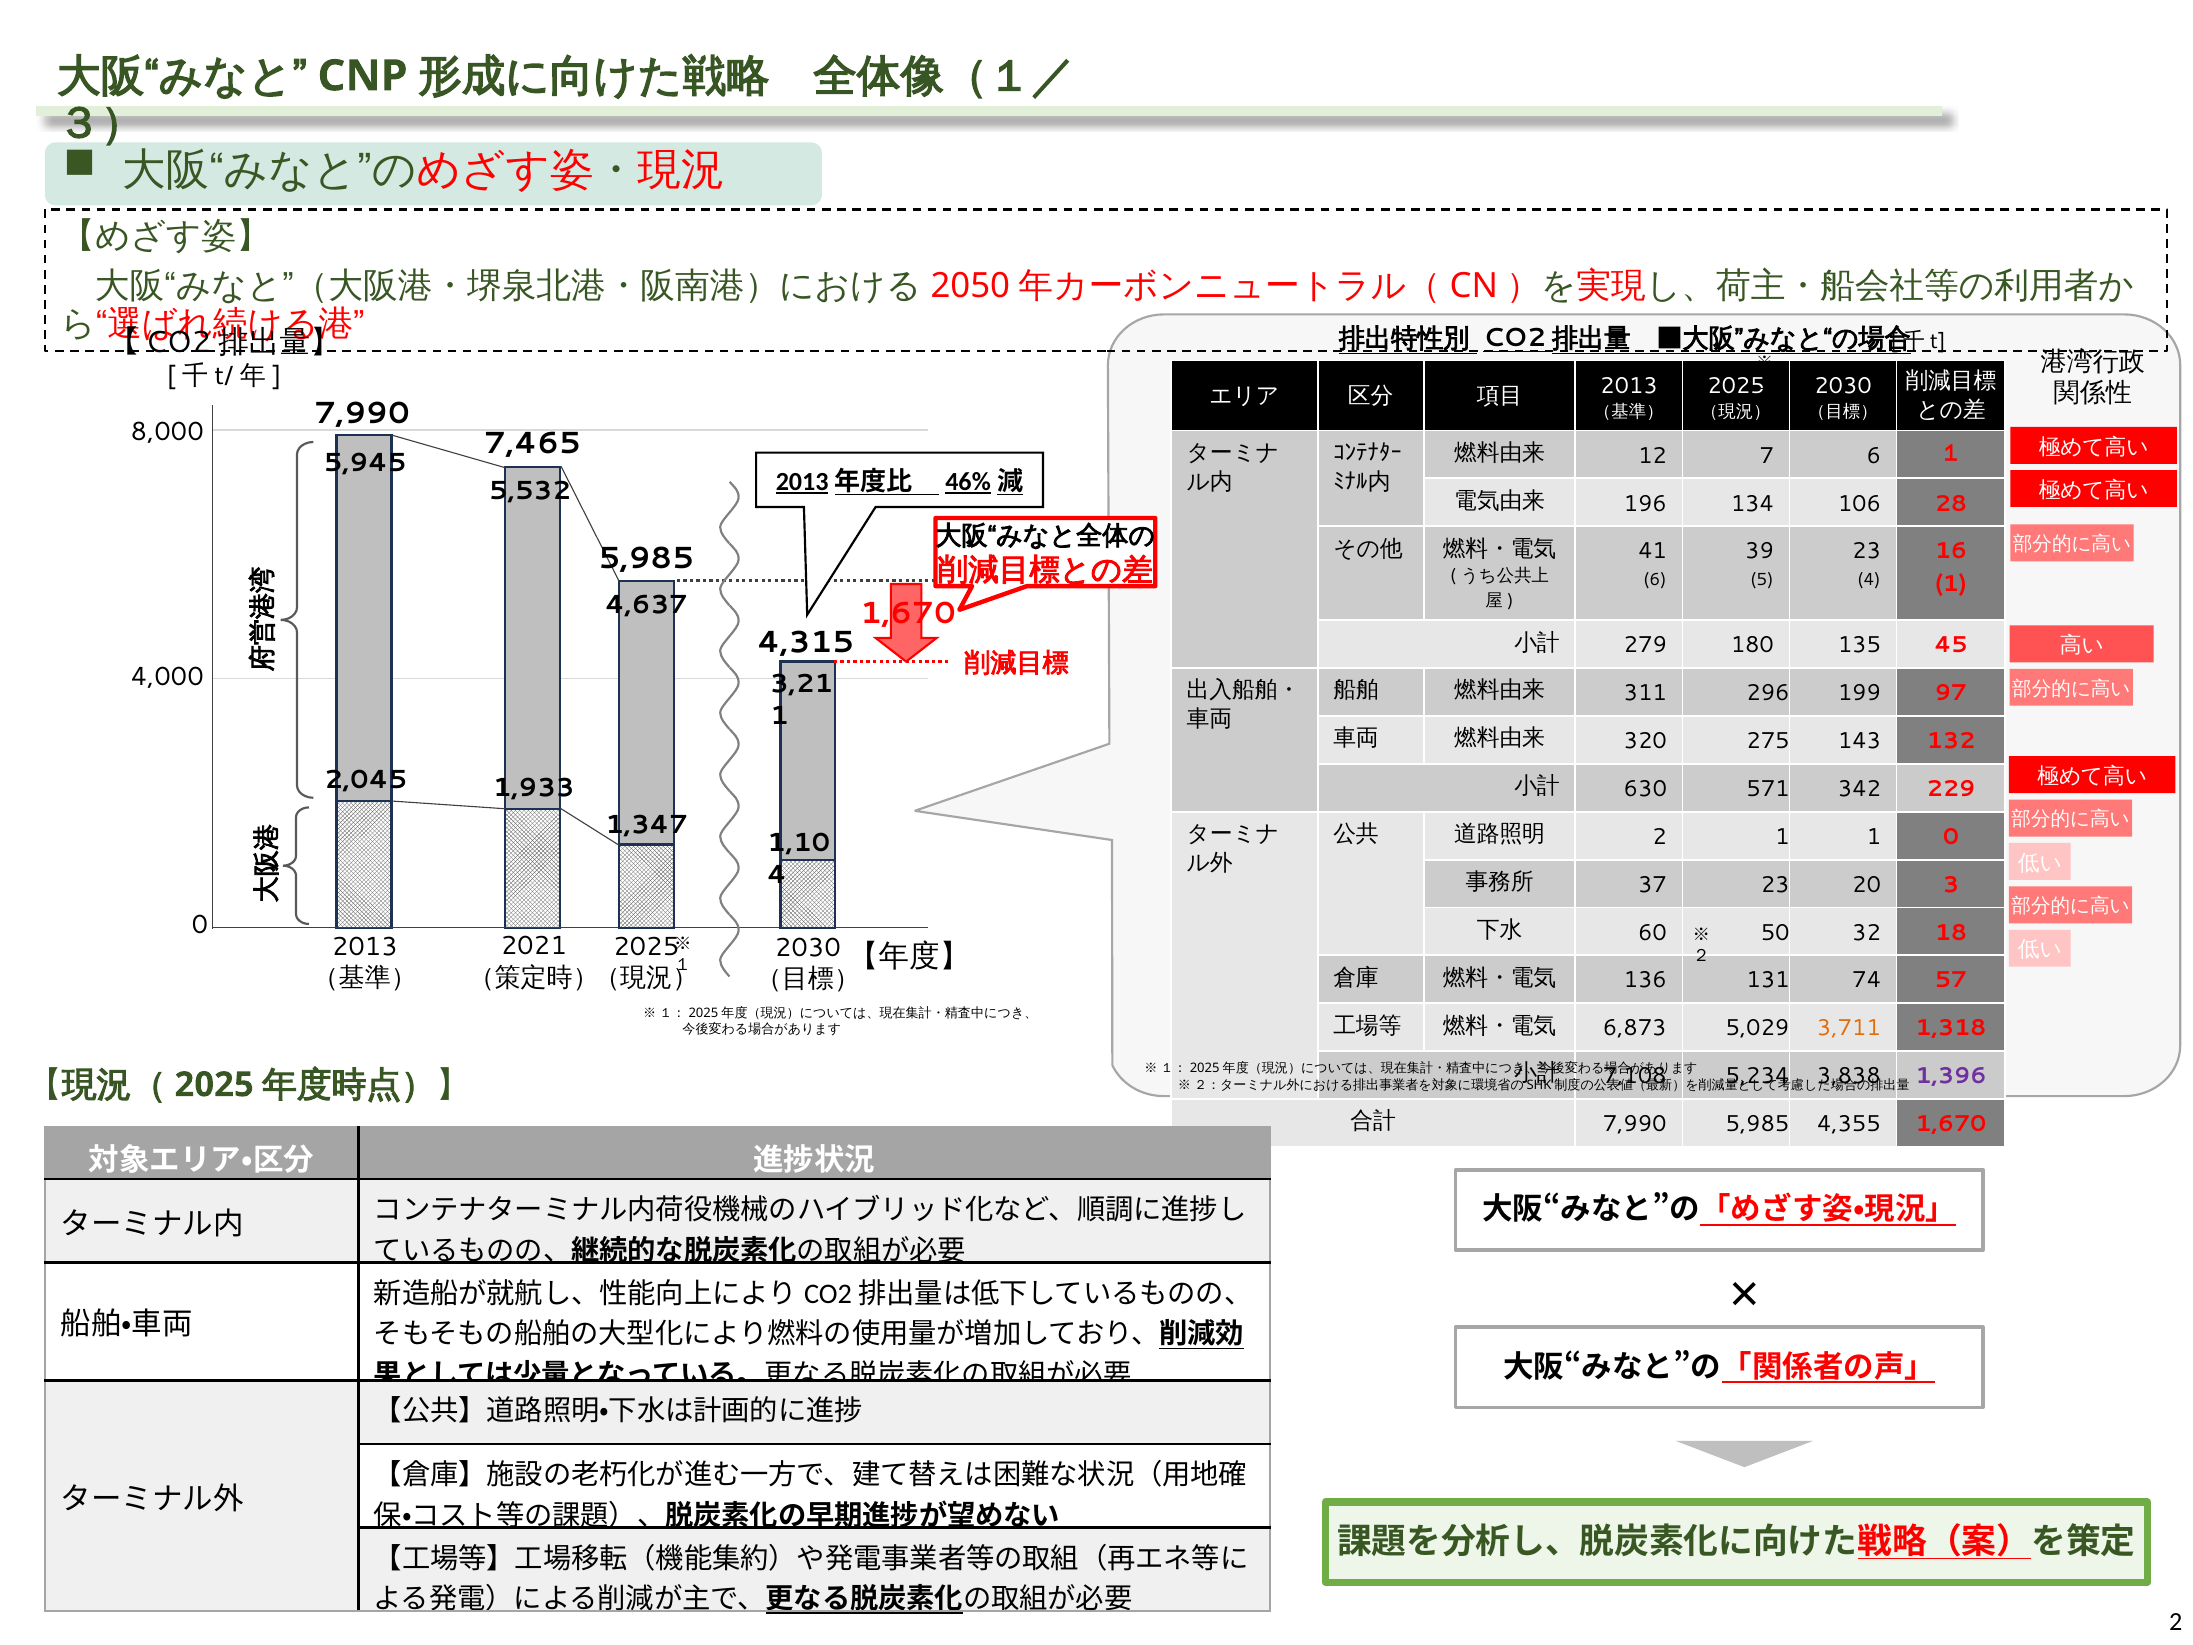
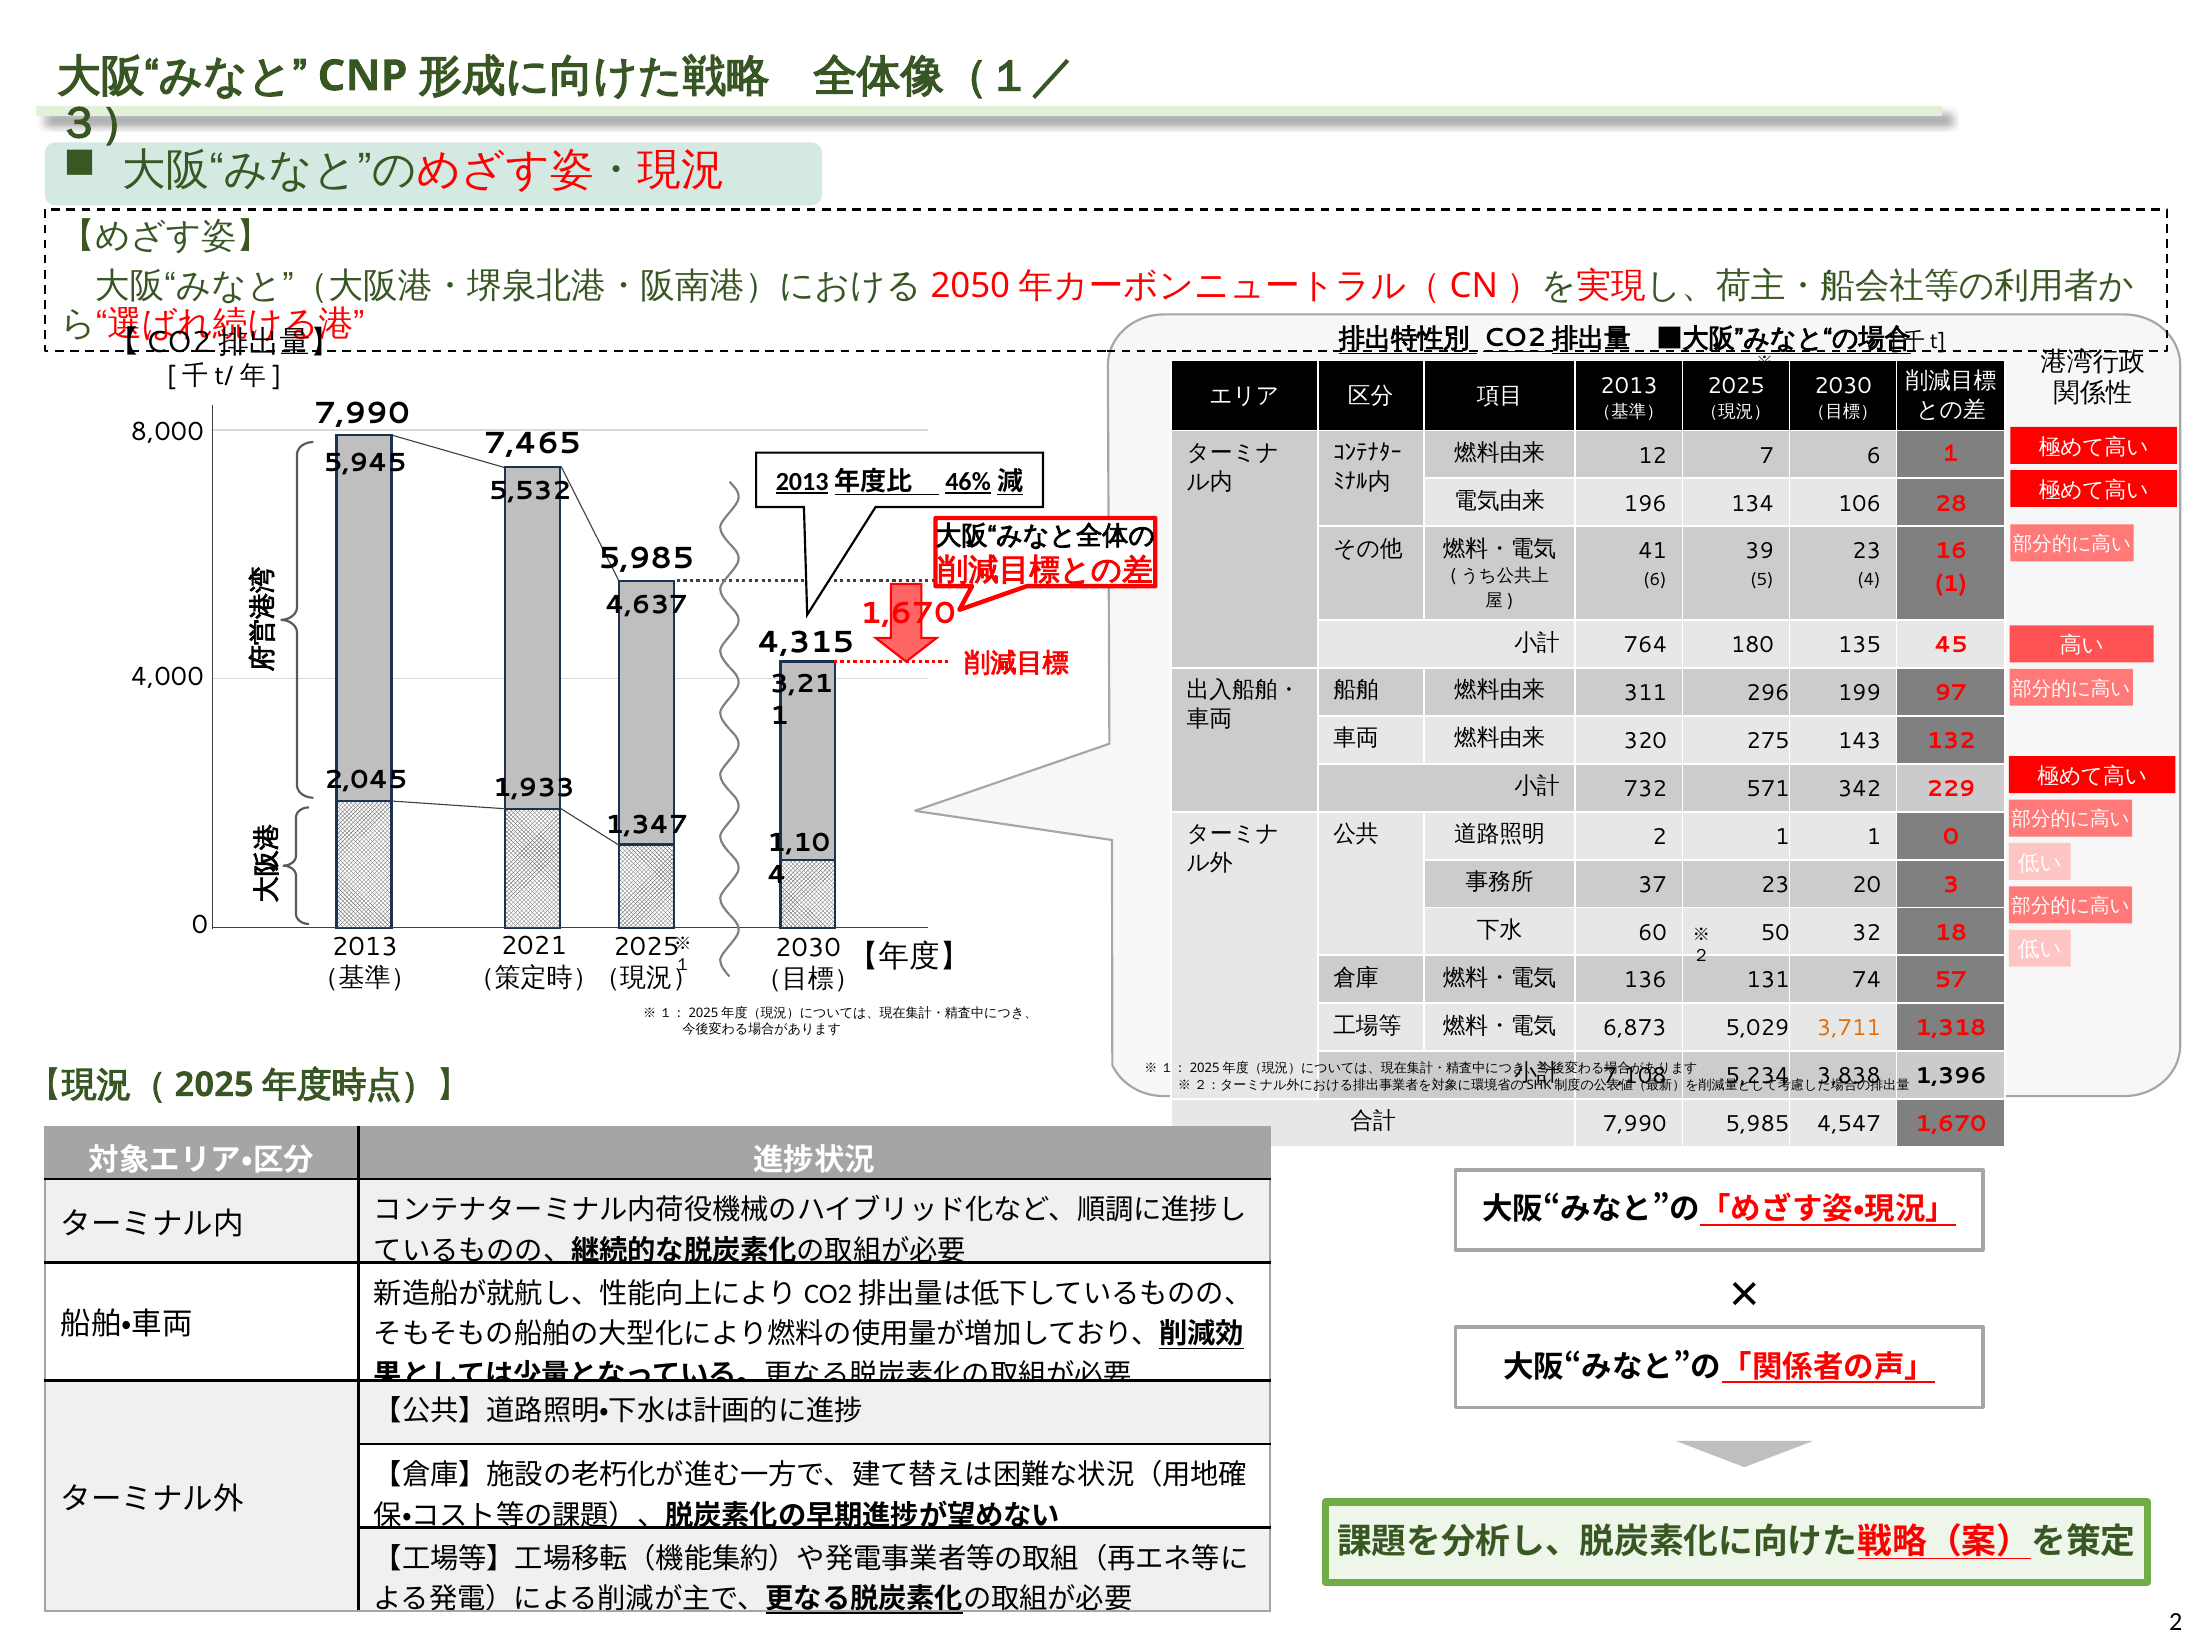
279: 279 -> 764
630: 630 -> 732
1,396 colour: purple -> black
4,355: 4,355 -> 4,547
